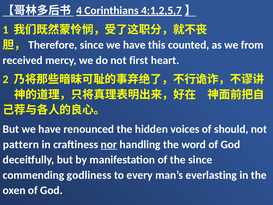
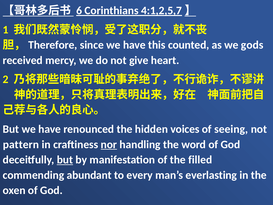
4: 4 -> 6
from: from -> gods
first: first -> give
should: should -> seeing
but at (65, 160) underline: none -> present
the since: since -> filled
godliness: godliness -> abundant
